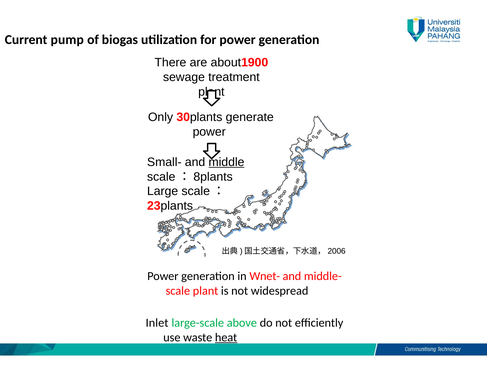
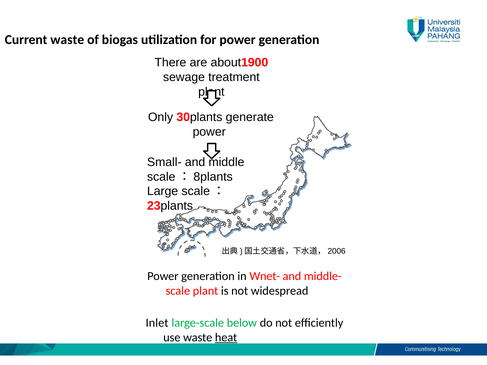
Current pump: pump -> waste
middle underline: present -> none
above: above -> below
